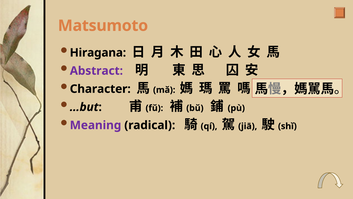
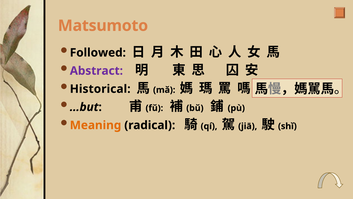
Hiragana: Hiragana -> Followed
Character: Character -> Historical
Meaning colour: purple -> orange
